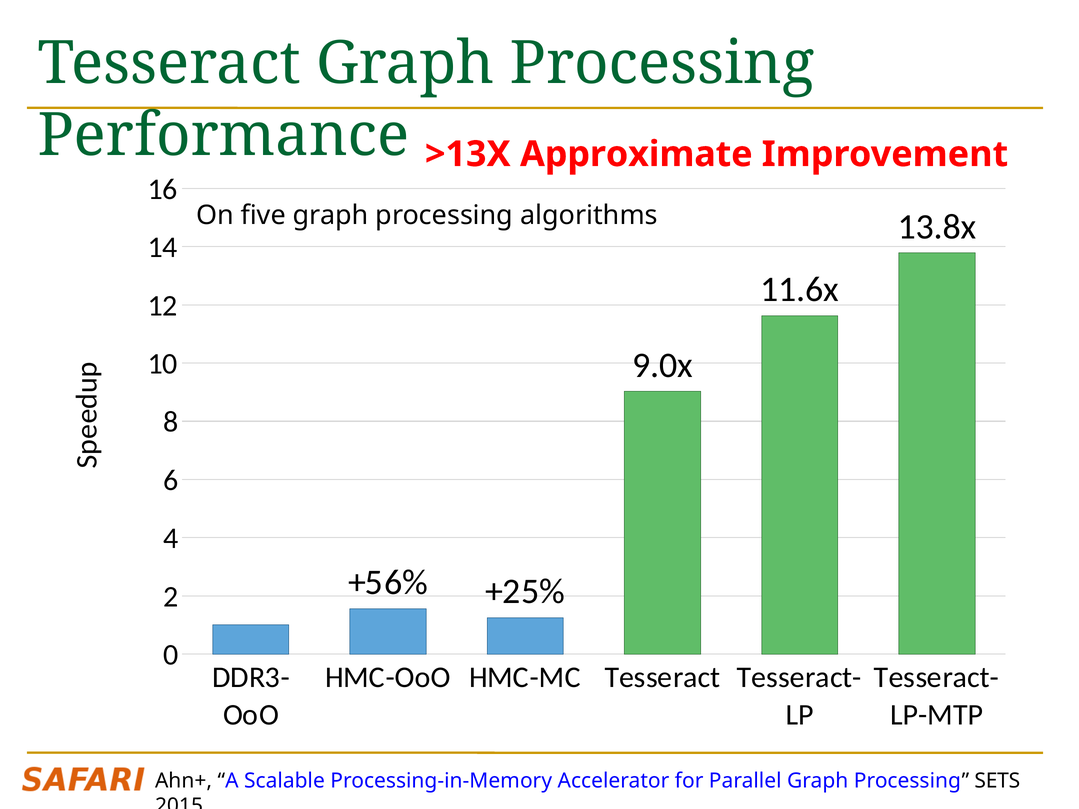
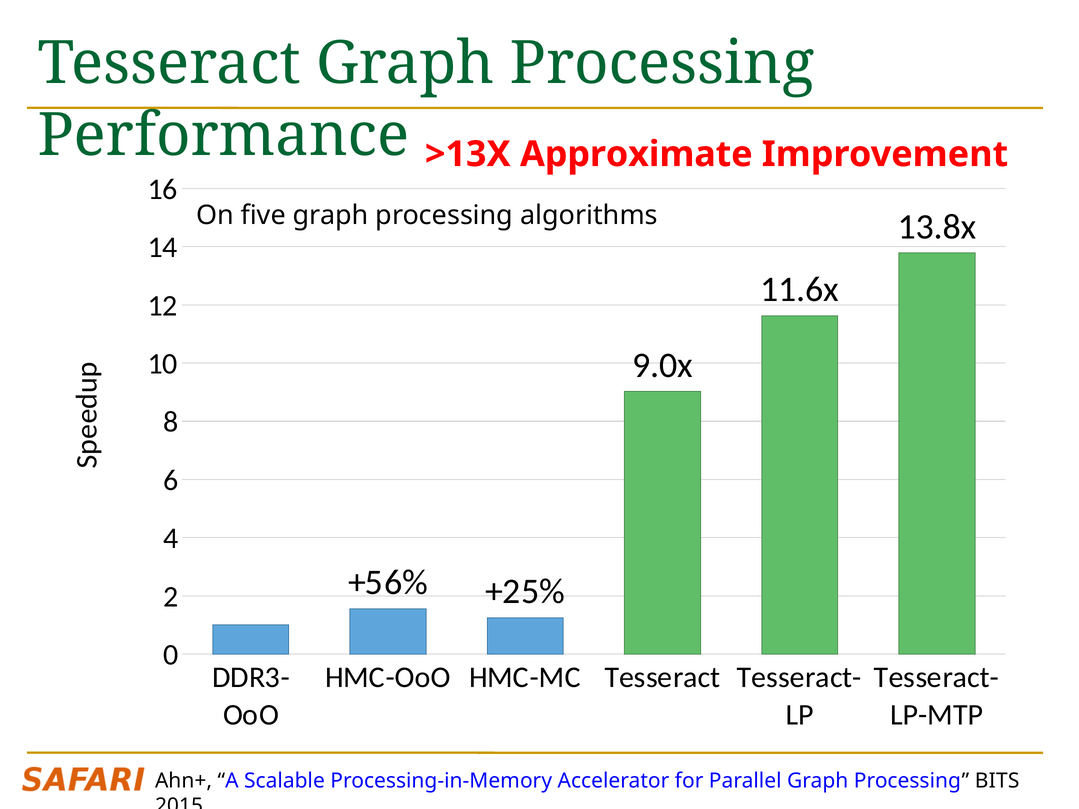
SETS: SETS -> BITS
